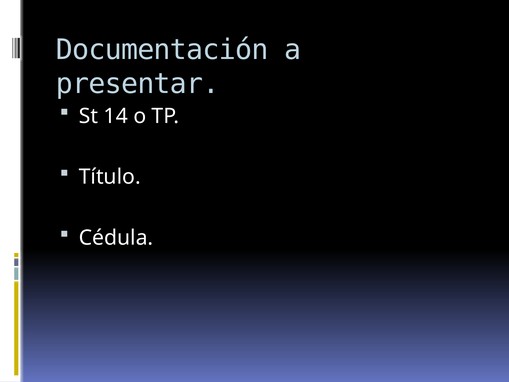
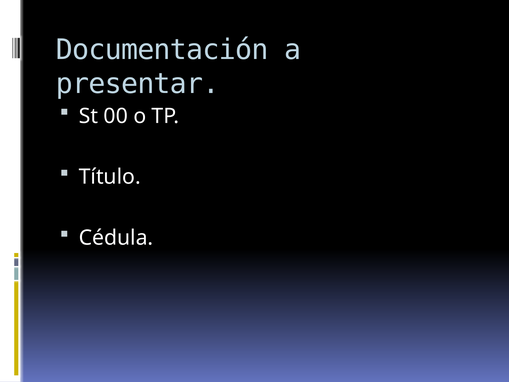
14: 14 -> 00
